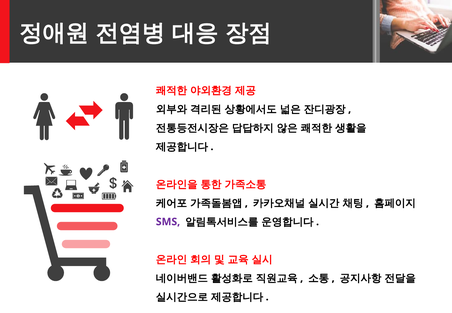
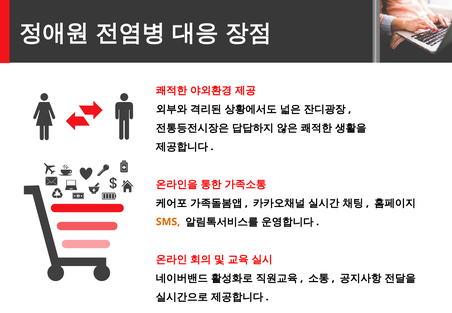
SMS colour: purple -> orange
